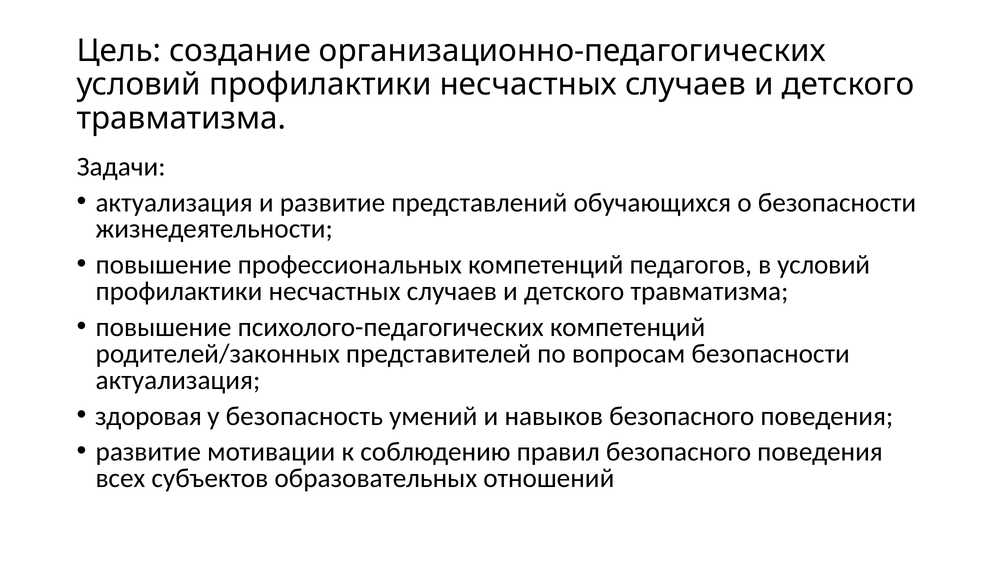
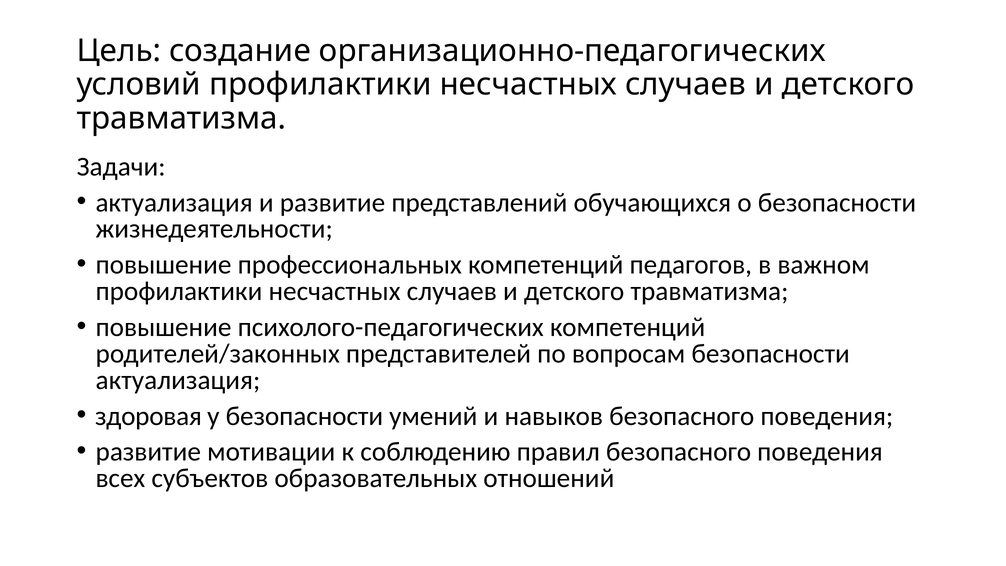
в условий: условий -> важном
у безопасность: безопасность -> безопасности
